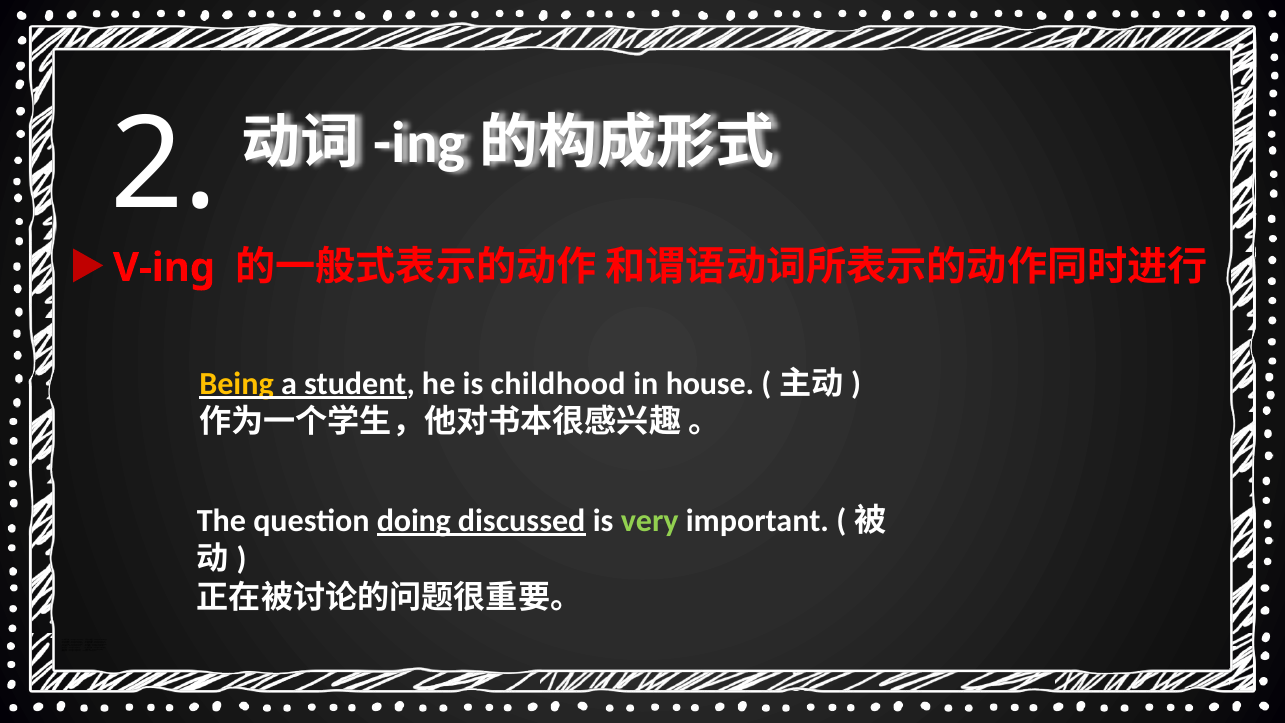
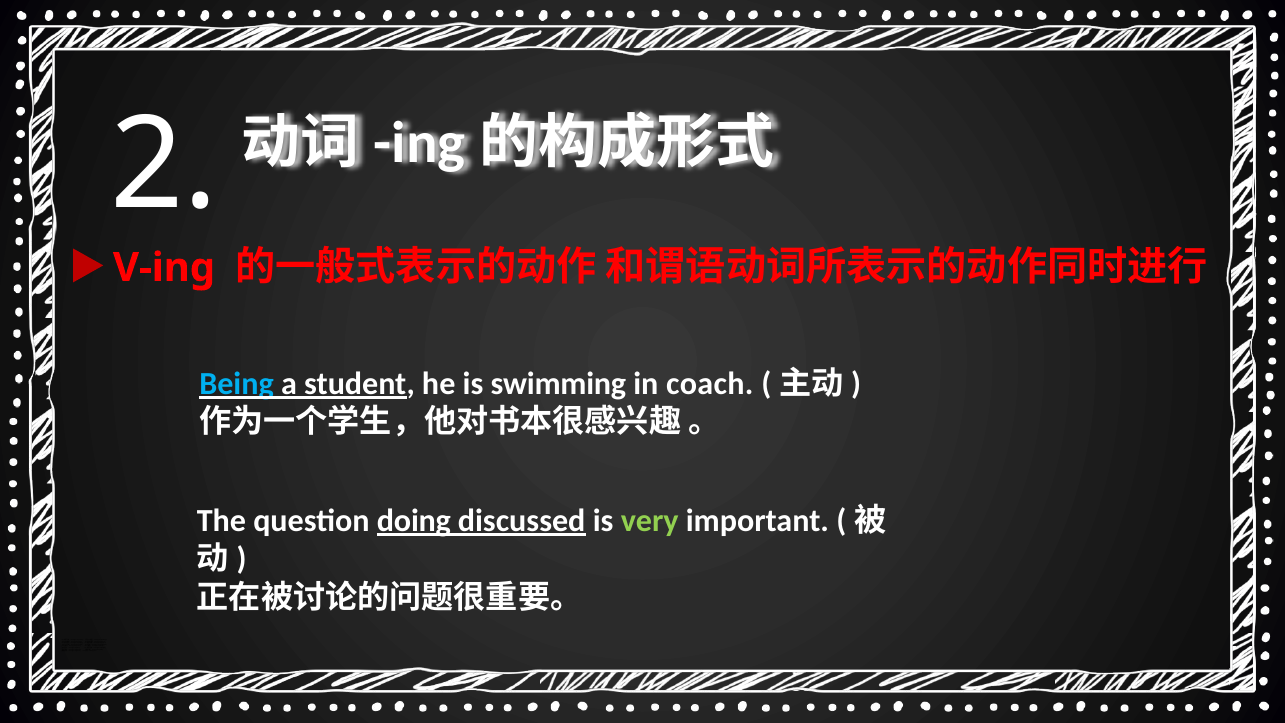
Being colour: yellow -> light blue
childhood: childhood -> swimming
house: house -> coach
